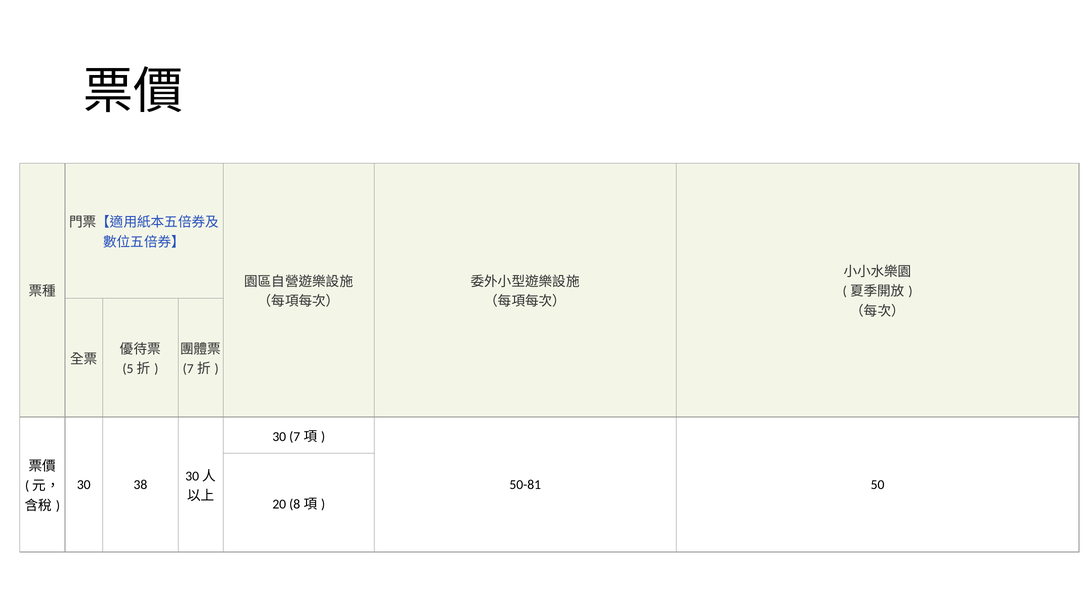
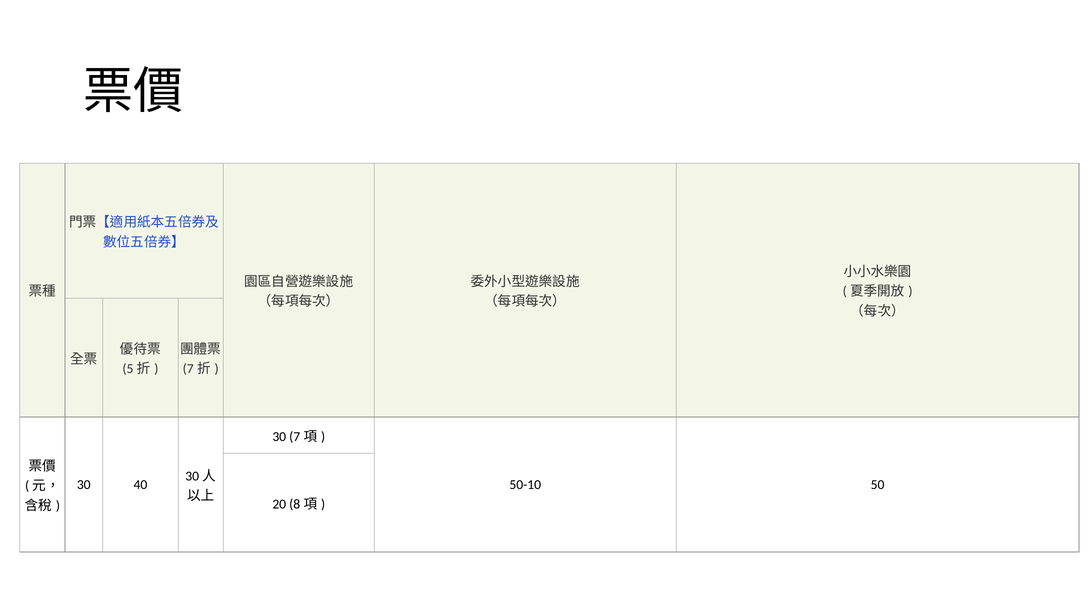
38: 38 -> 40
50-81: 50-81 -> 50-10
